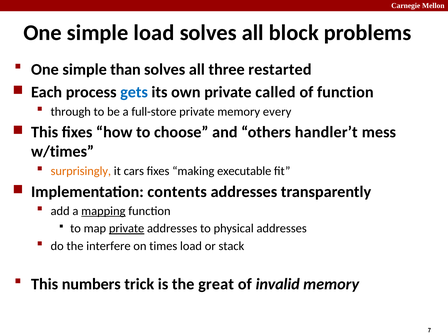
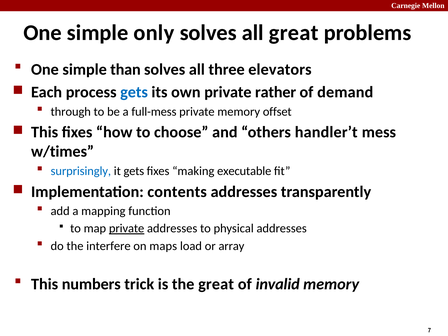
simple load: load -> only
all block: block -> great
restarted: restarted -> elevators
called: called -> rather
of function: function -> demand
full-store: full-store -> full-mess
every: every -> offset
surprisingly colour: orange -> blue
it cars: cars -> gets
mapping underline: present -> none
times: times -> maps
stack: stack -> array
